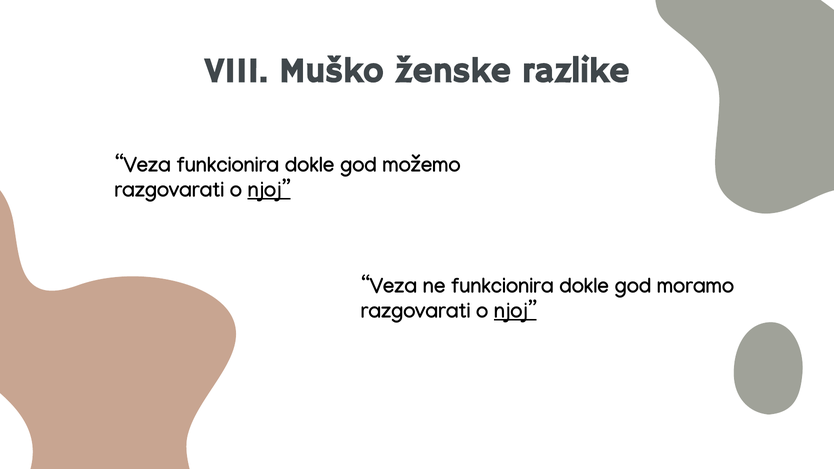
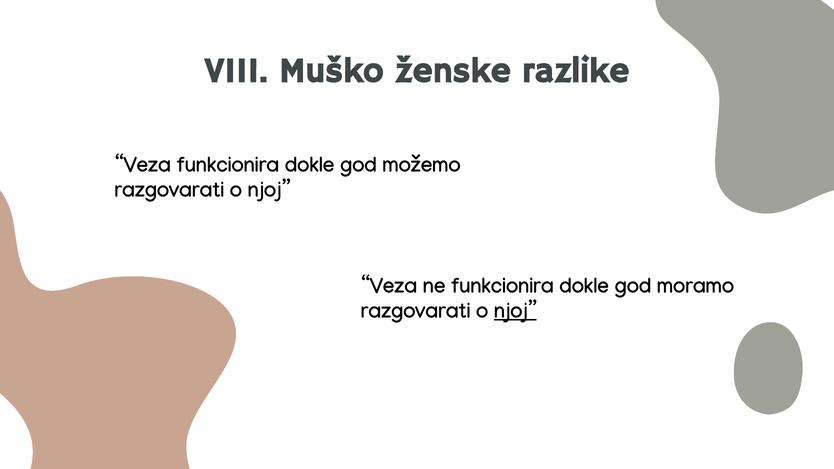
njoj at (269, 190) underline: present -> none
